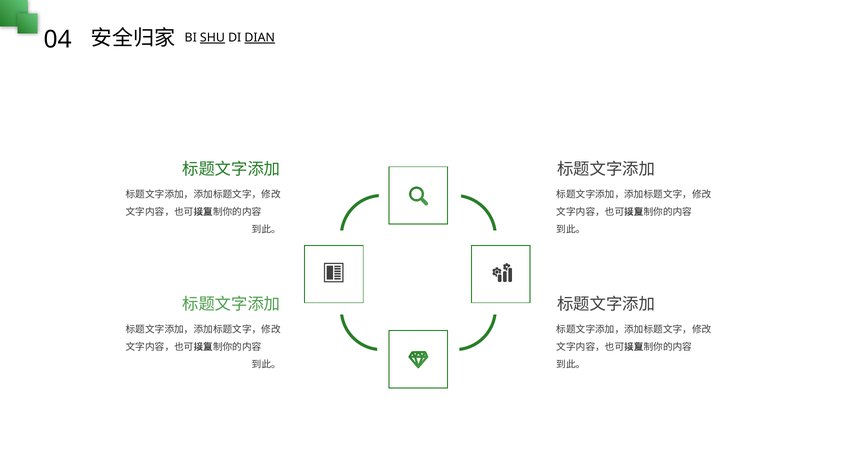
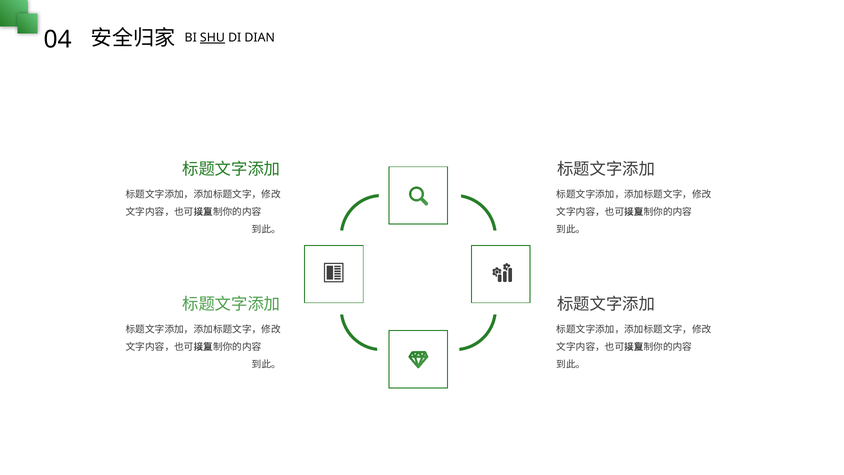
DIAN underline: present -> none
